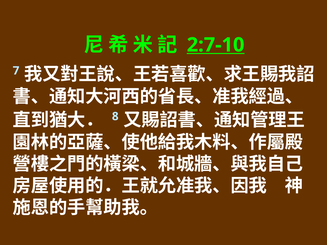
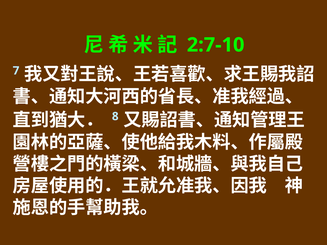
2:7-10 underline: present -> none
